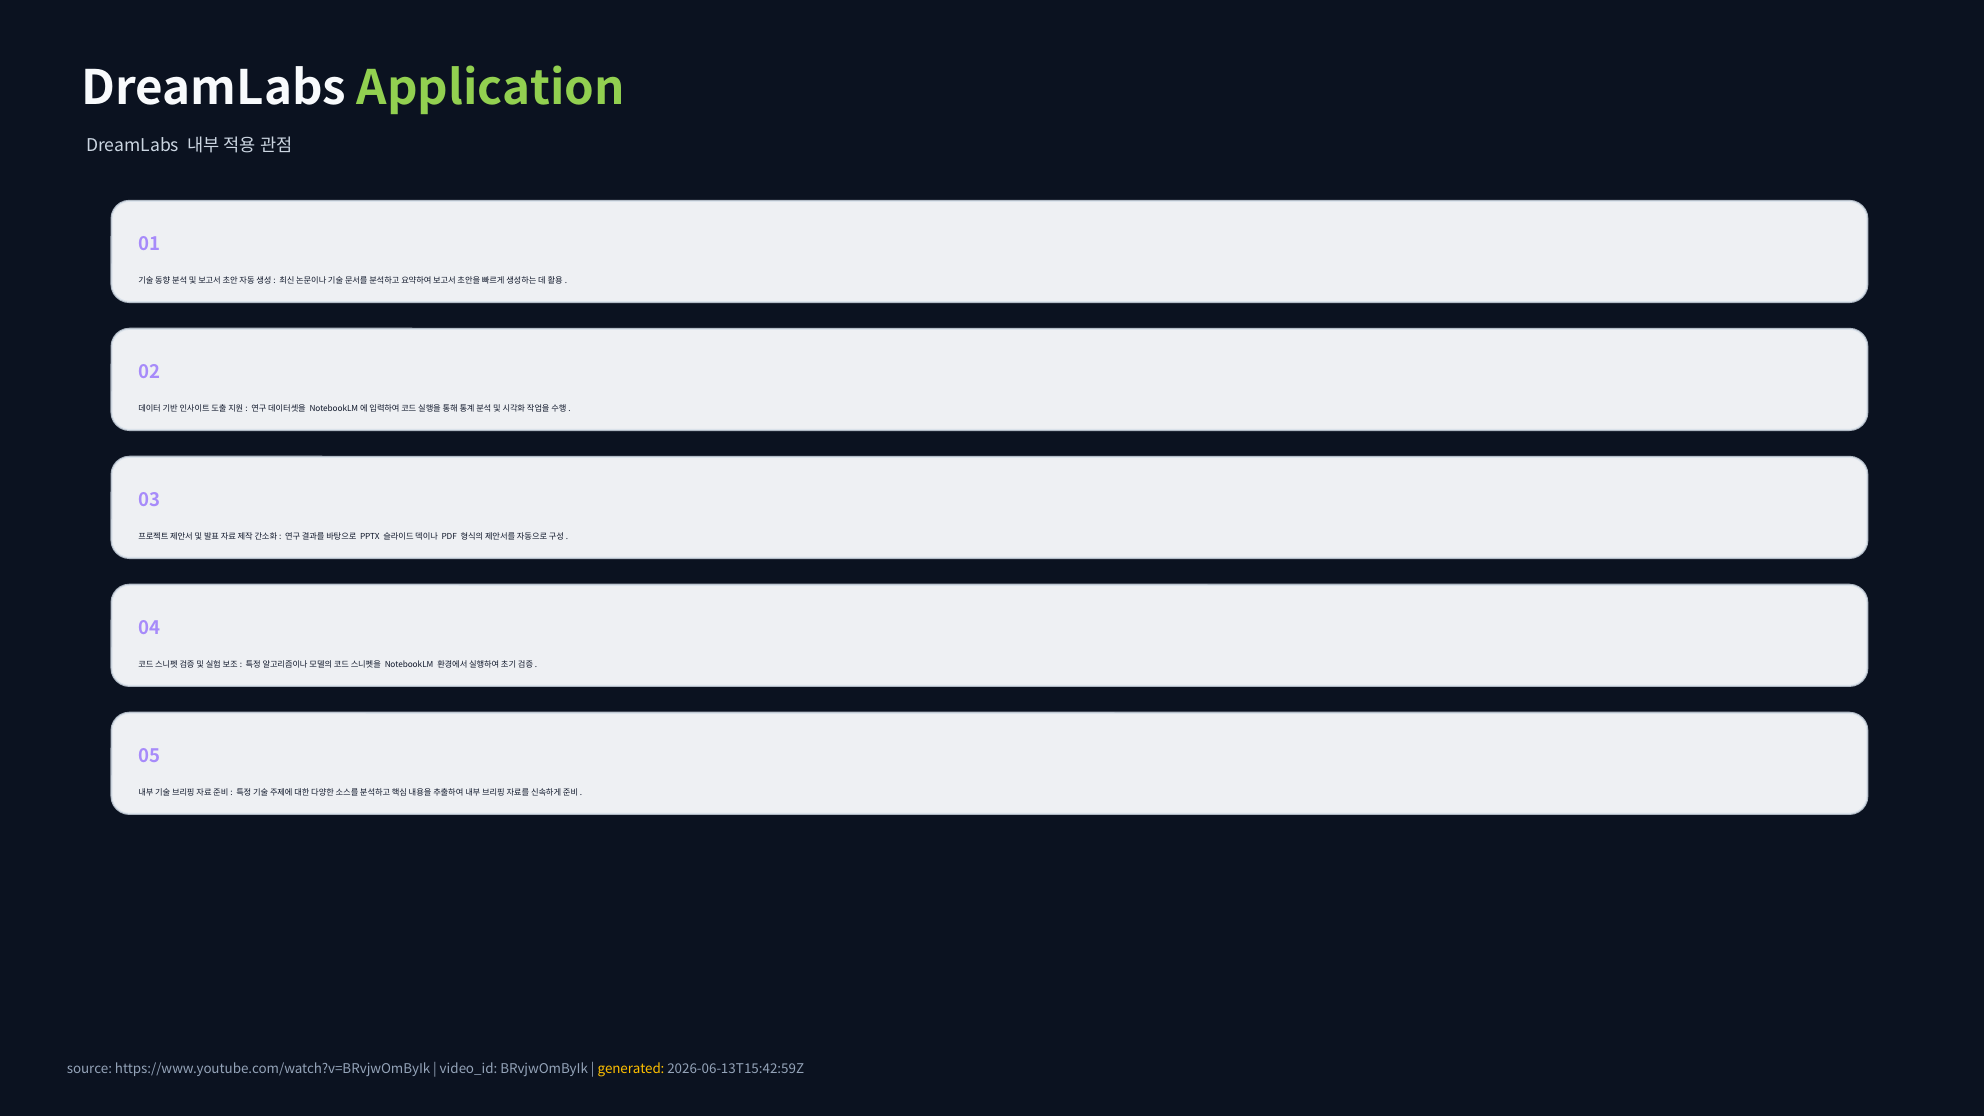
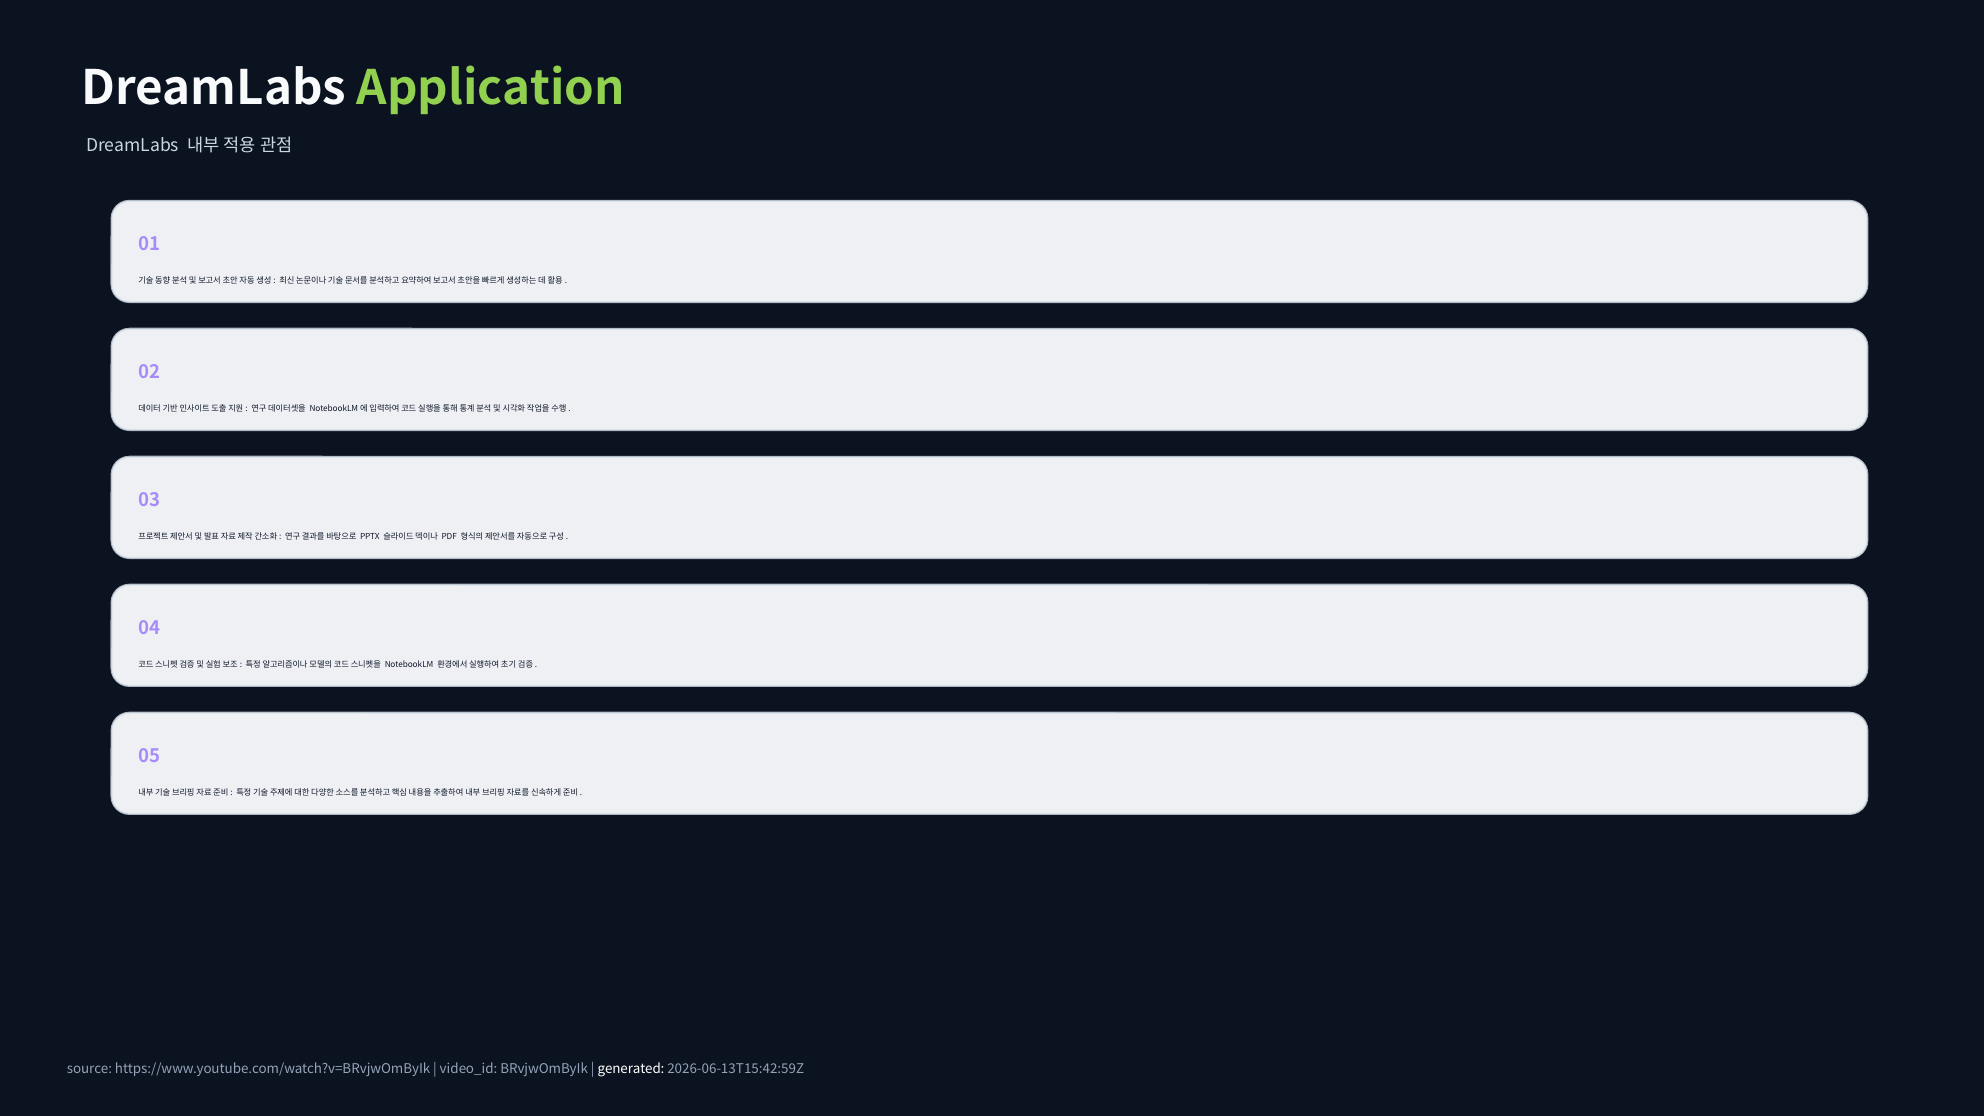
generated colour: yellow -> white
